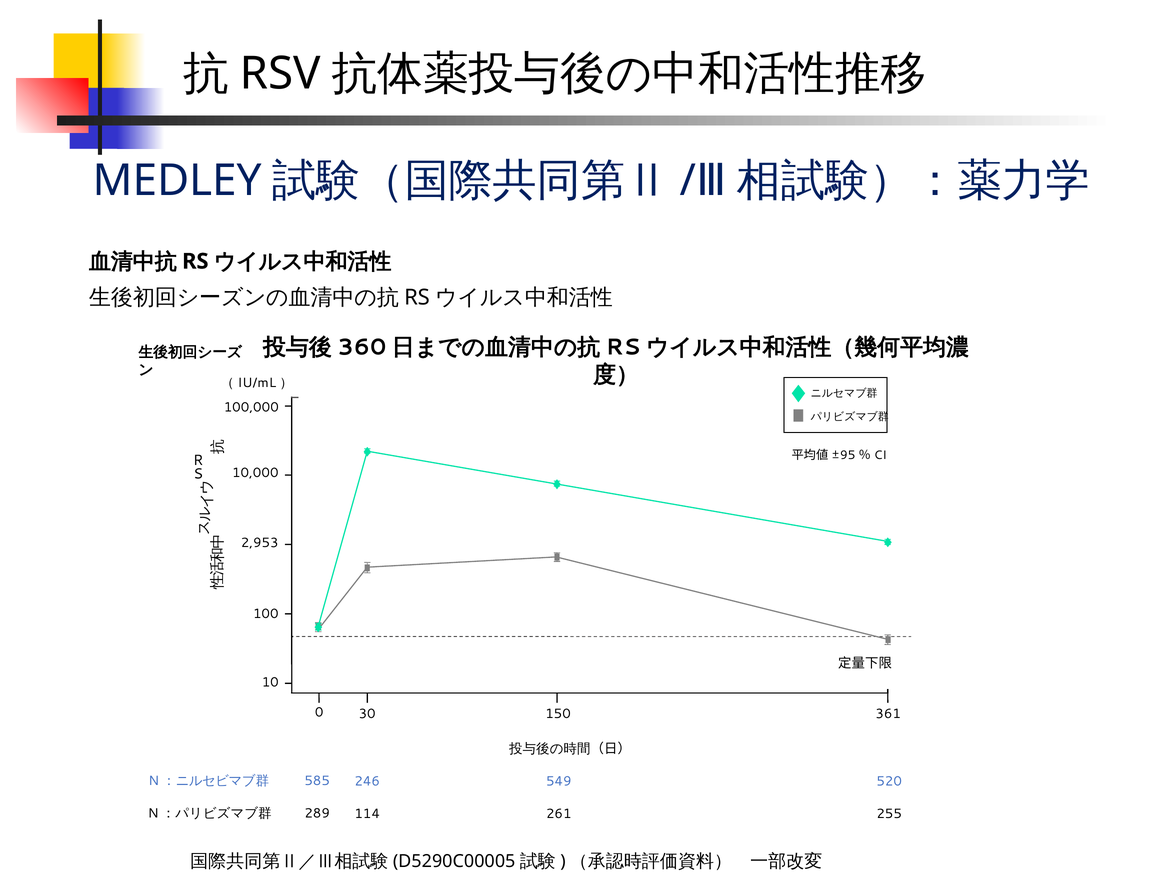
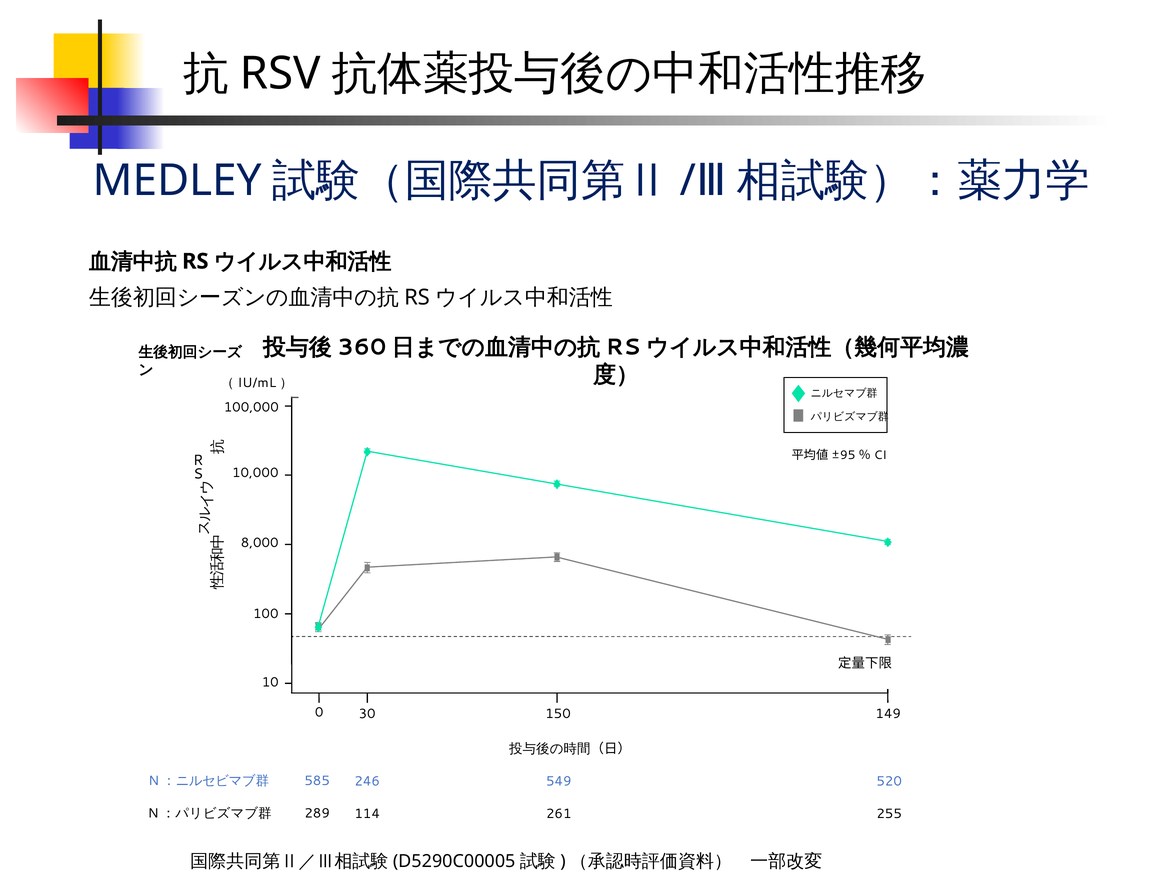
2,953: 2,953 -> 8,000
361: 361 -> 149
